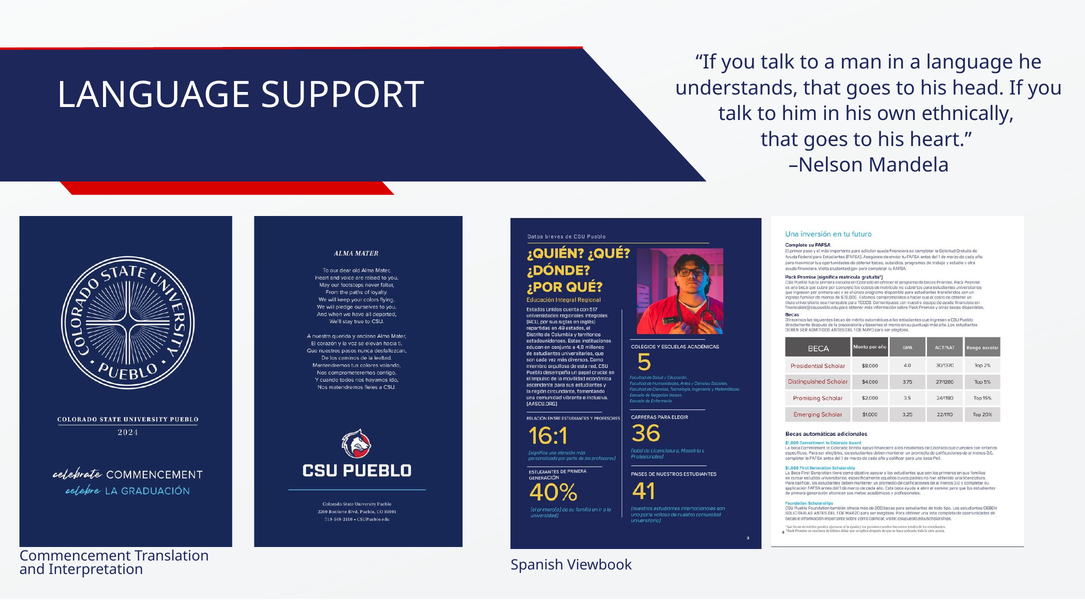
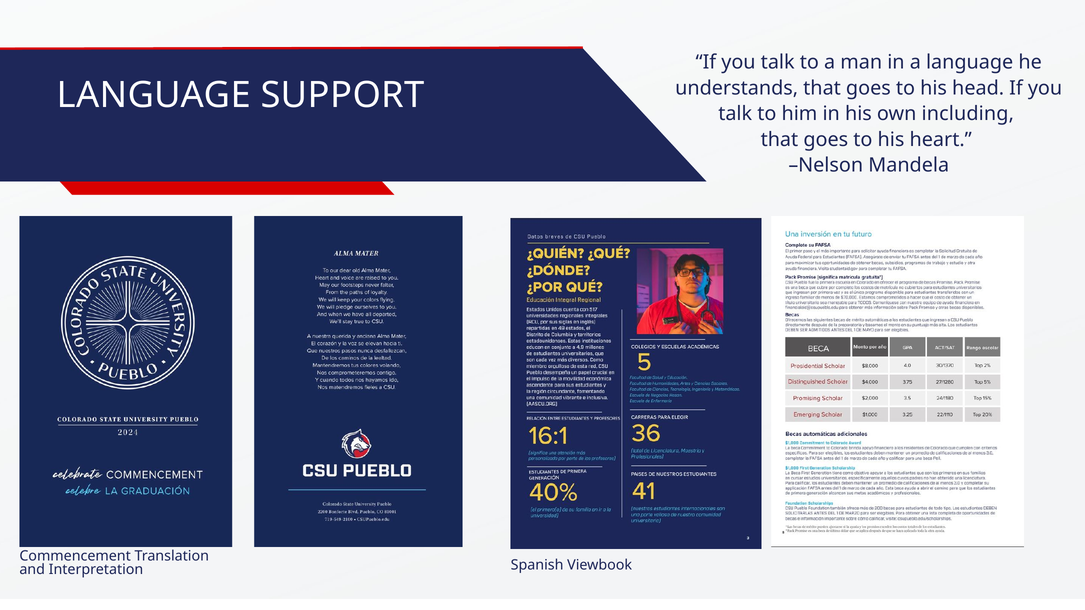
ethnically: ethnically -> including
